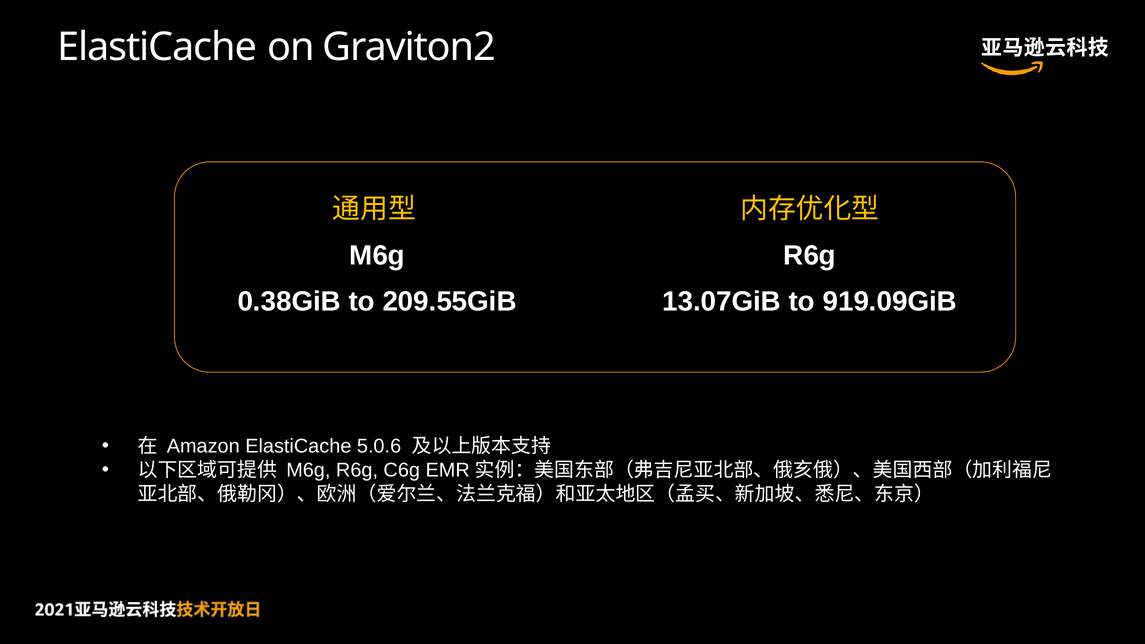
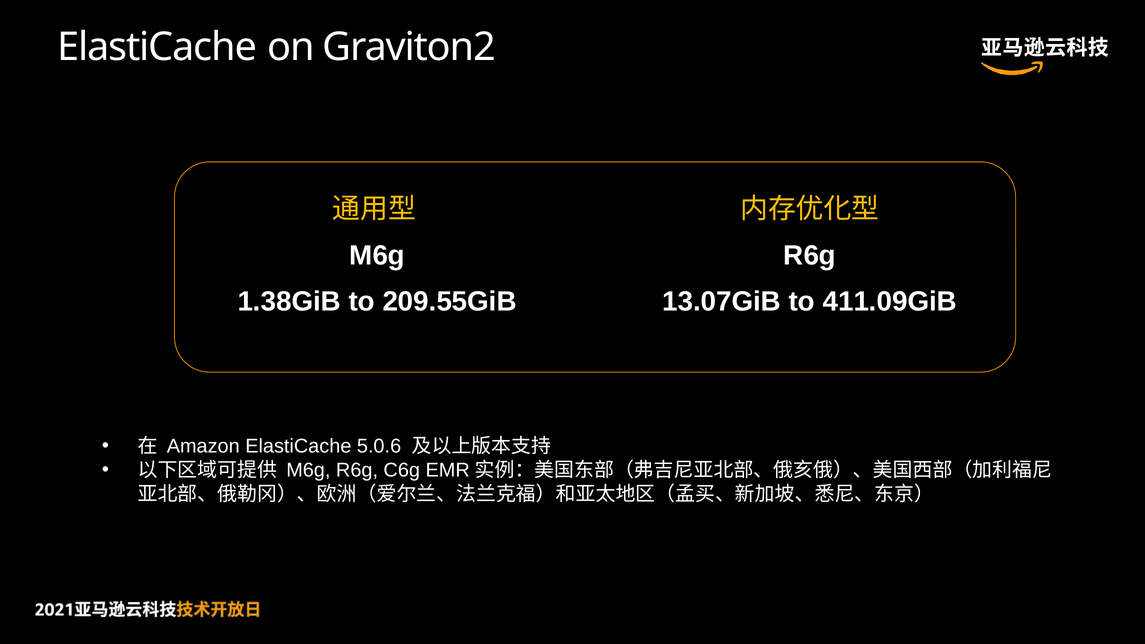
0.38GiB: 0.38GiB -> 1.38GiB
919.09GiB: 919.09GiB -> 411.09GiB
